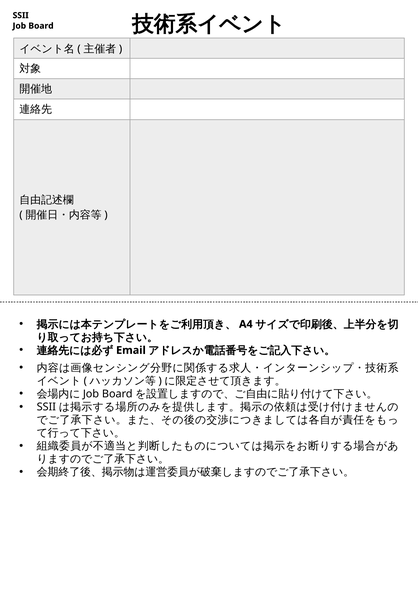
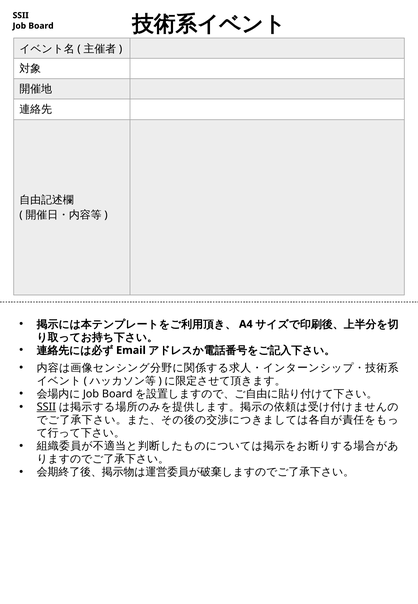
SSII at (46, 407) underline: none -> present
